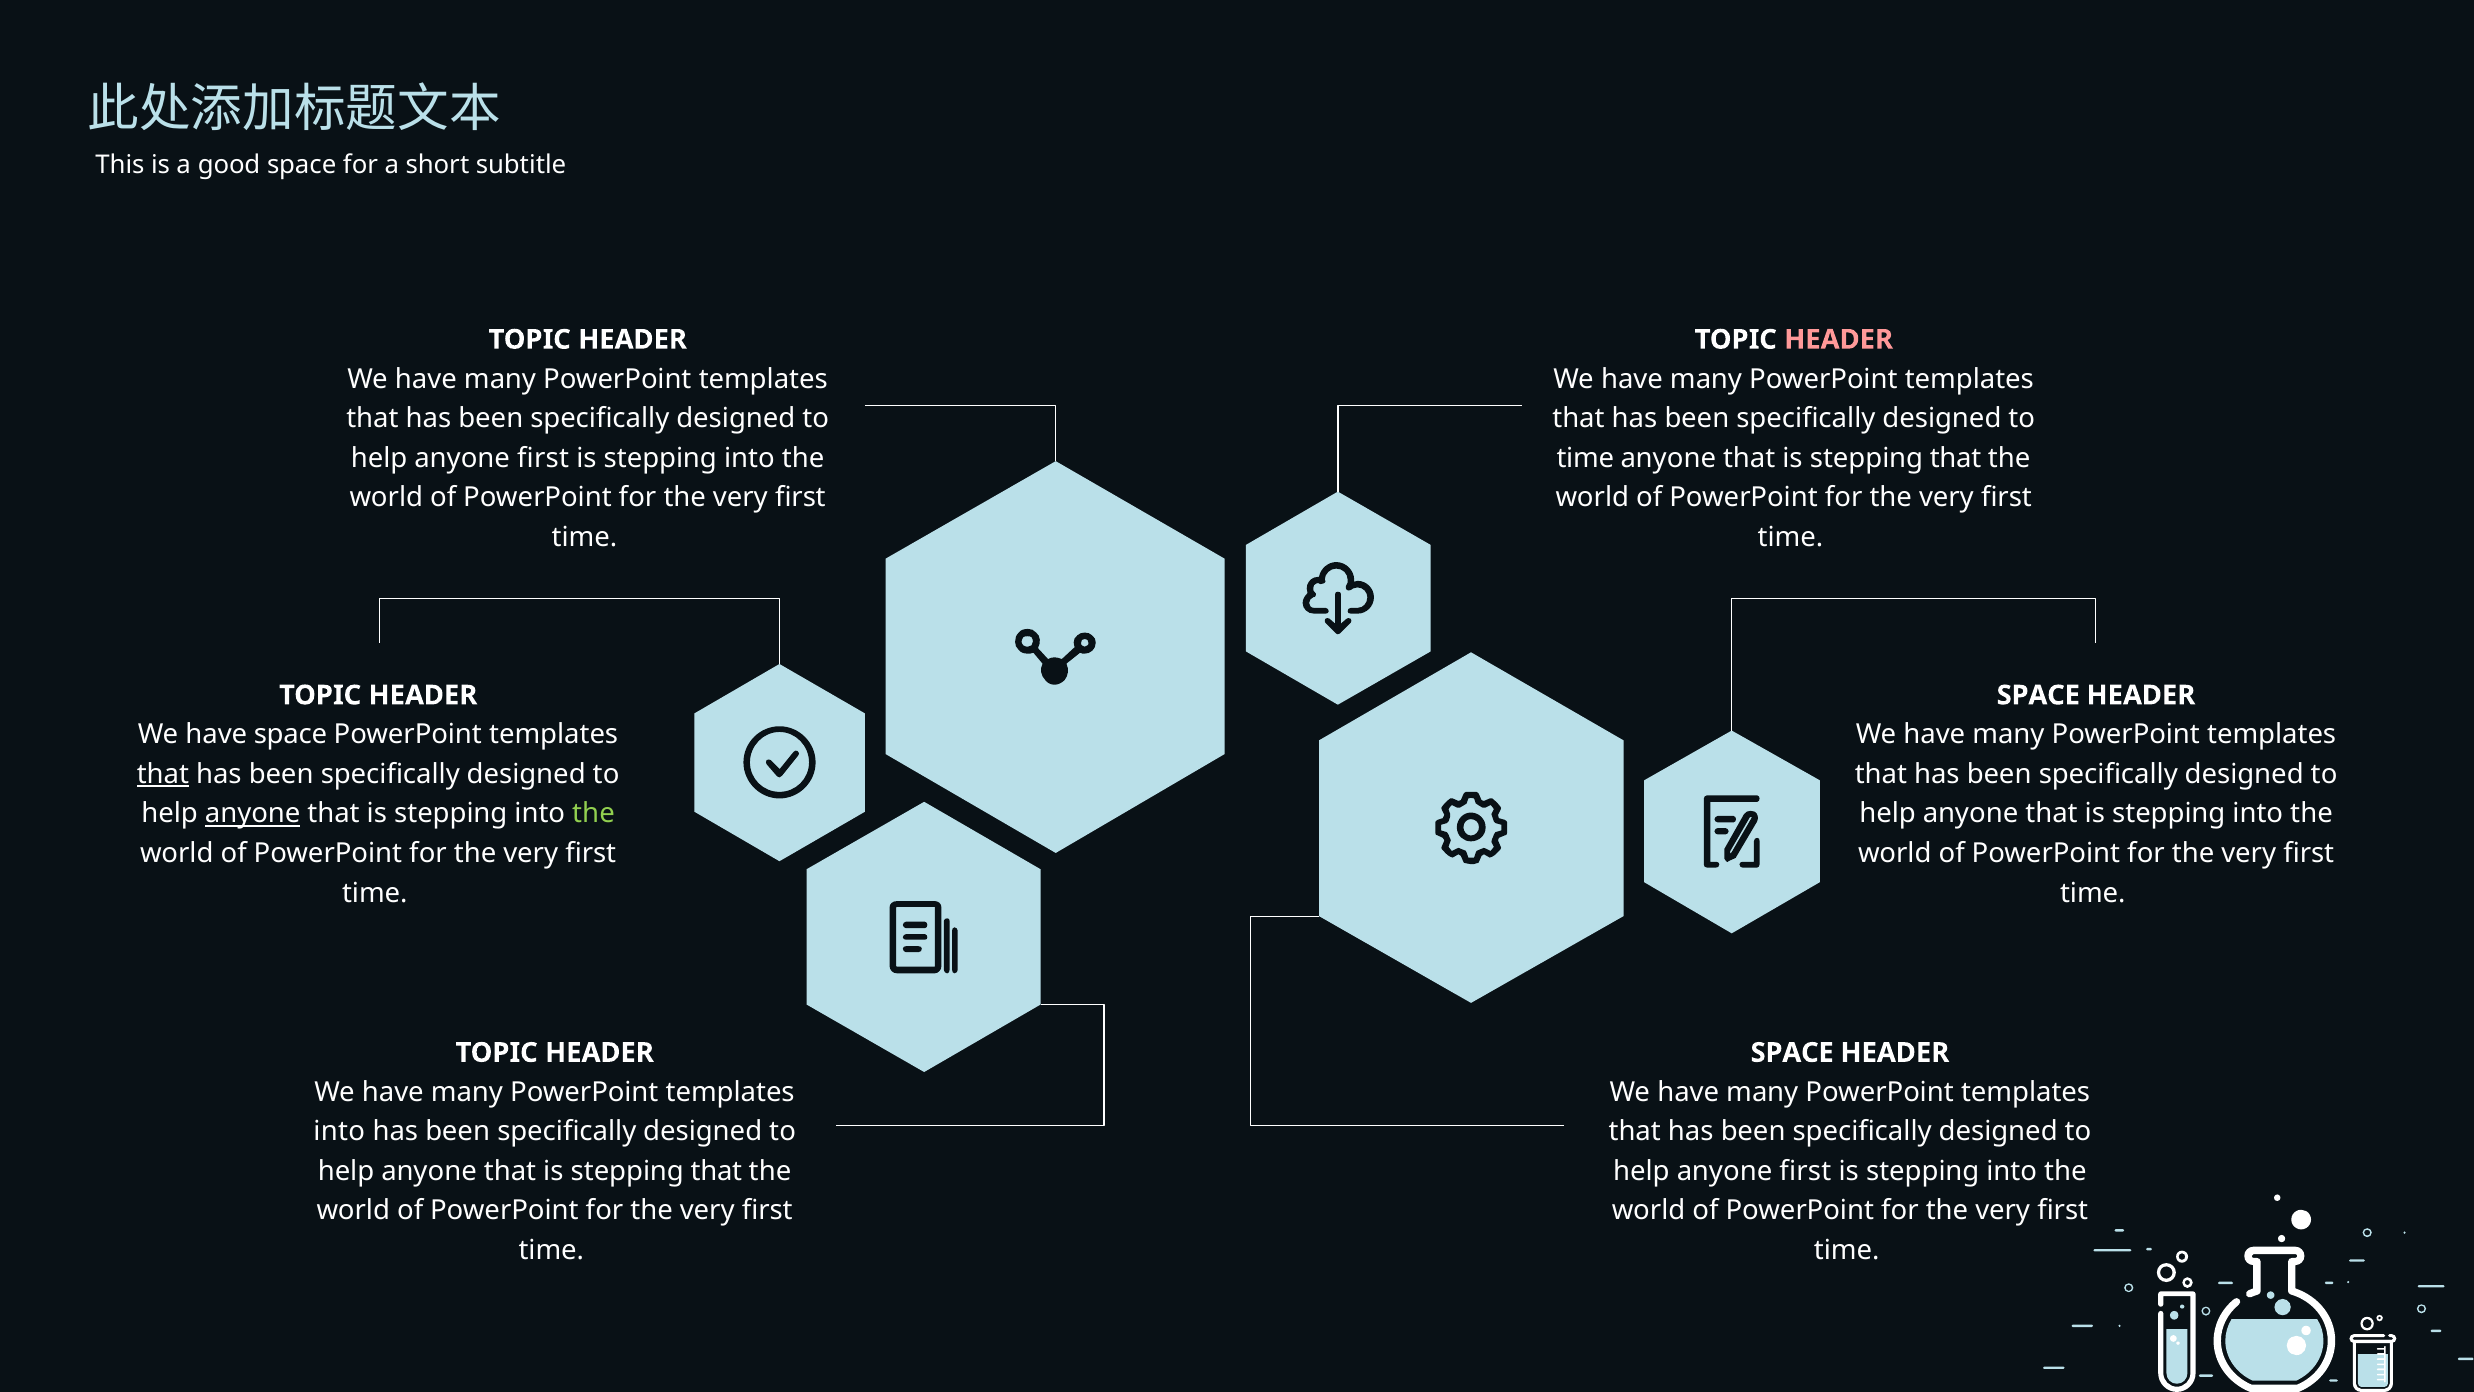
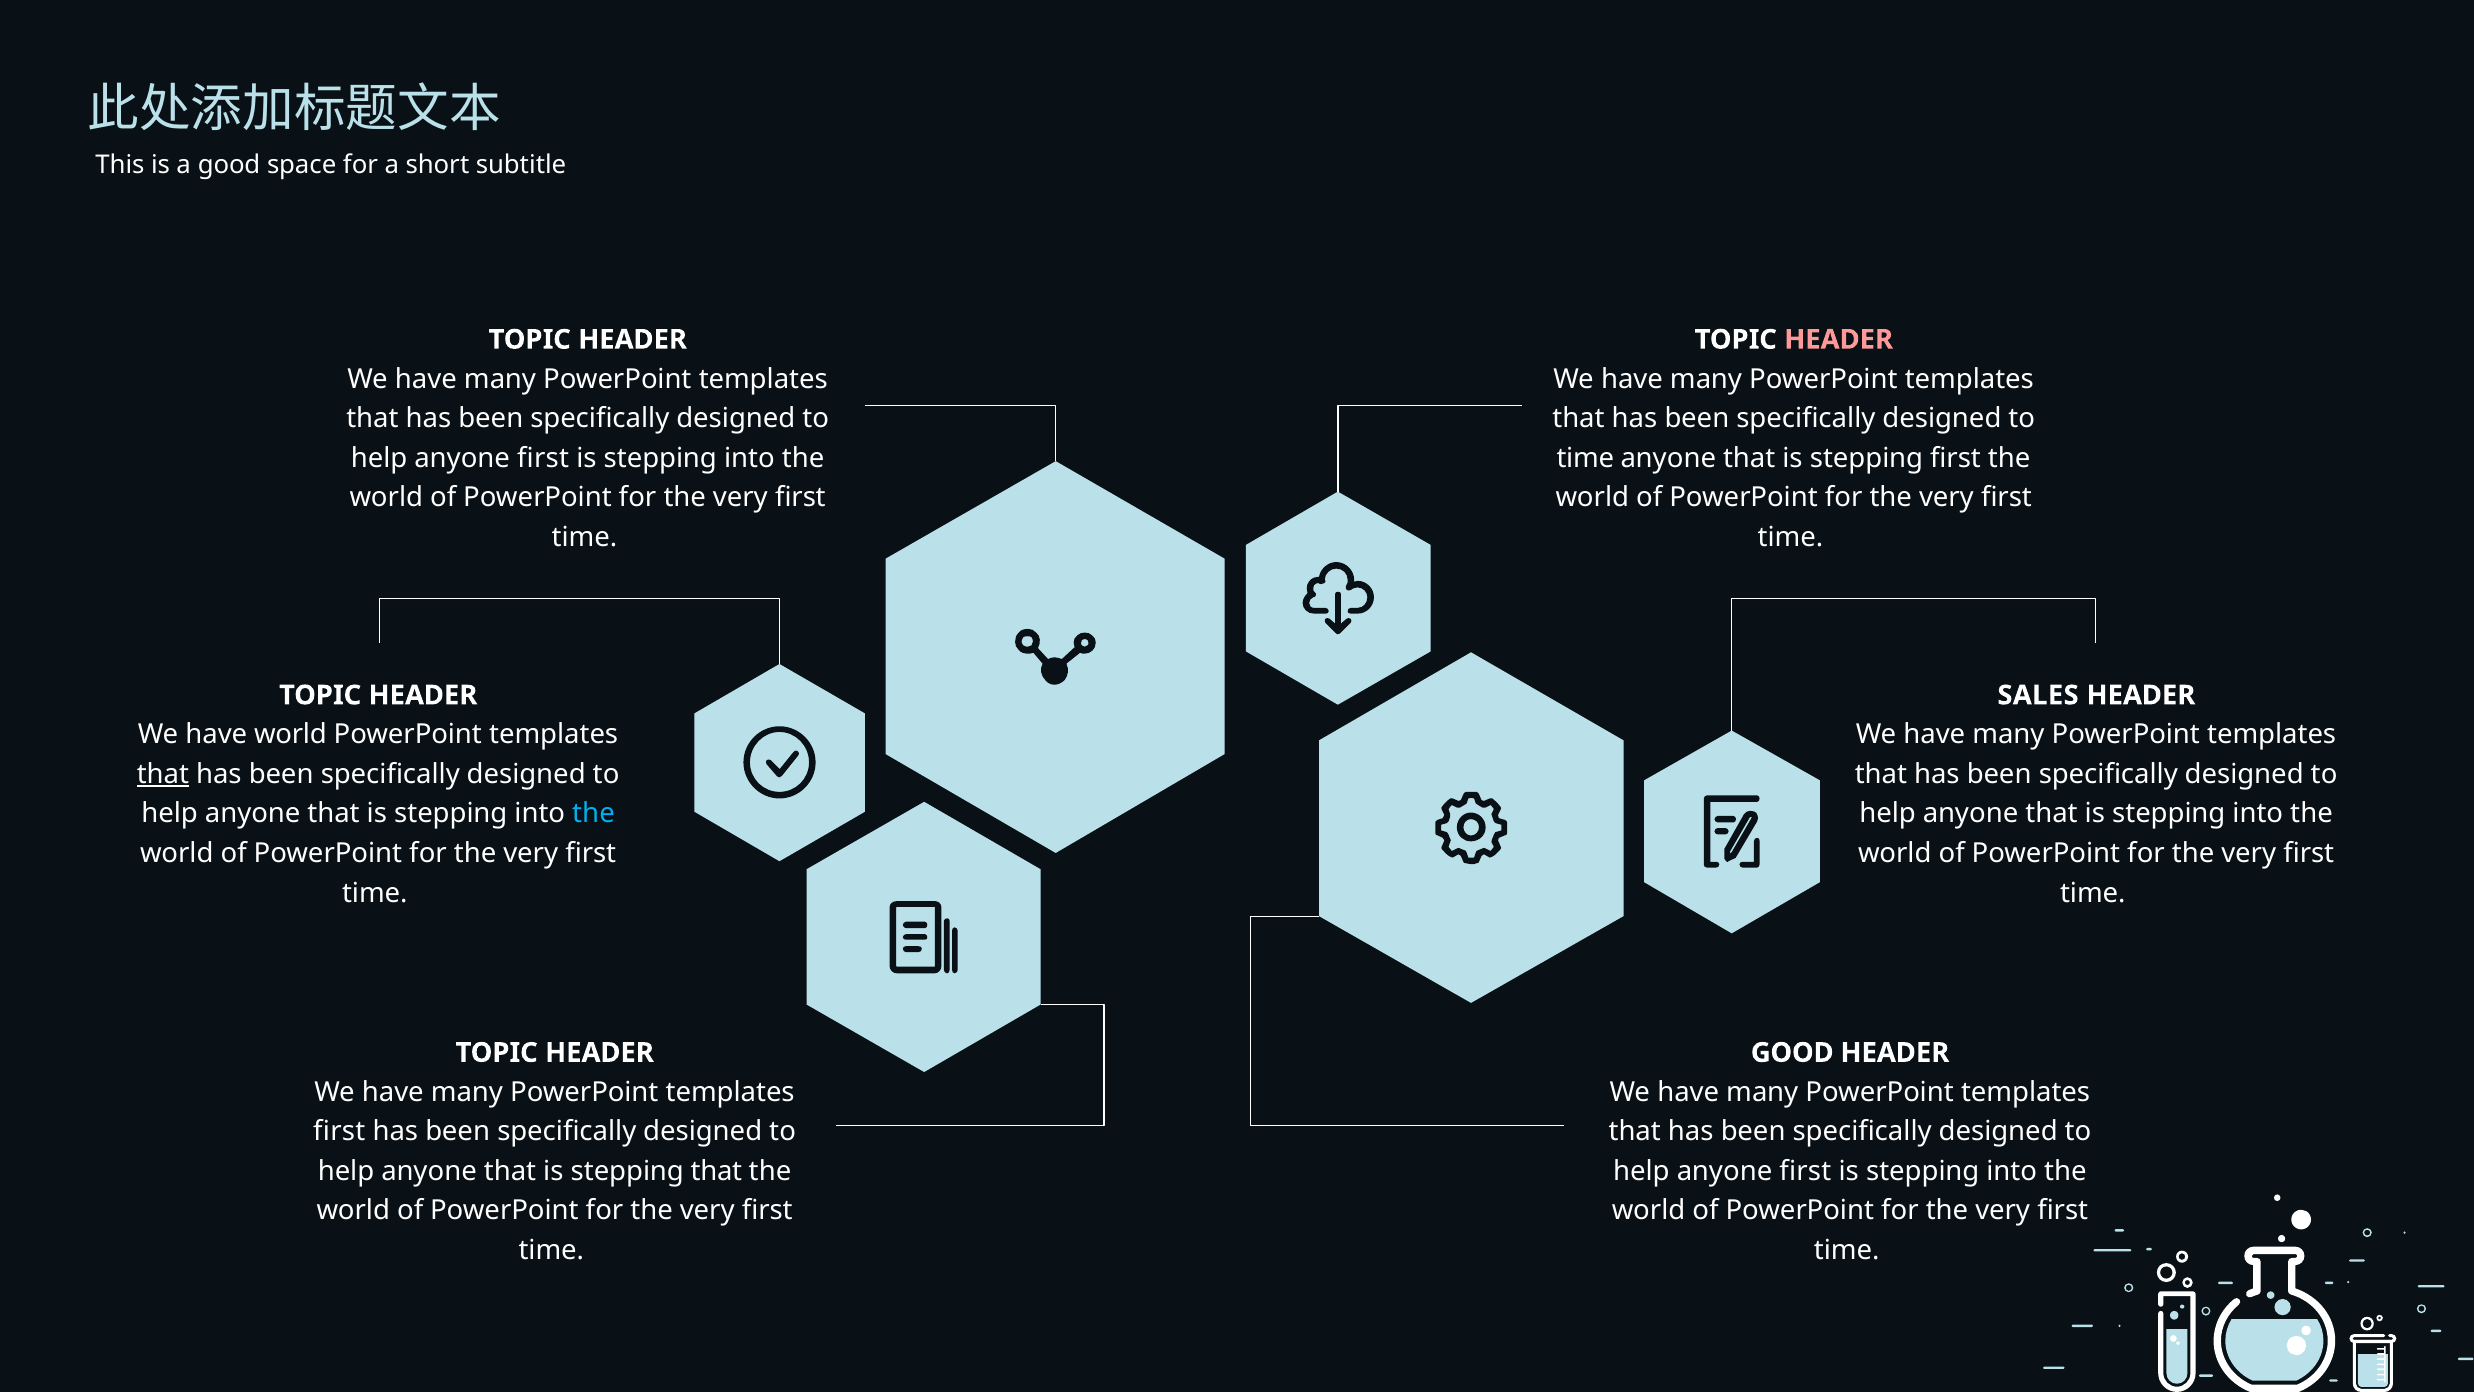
that at (1956, 458): that -> first
SPACE at (2038, 695): SPACE -> SALES
have space: space -> world
anyone at (253, 814) underline: present -> none
the at (594, 814) colour: light green -> light blue
SPACE at (1792, 1052): SPACE -> GOOD
into at (339, 1132): into -> first
